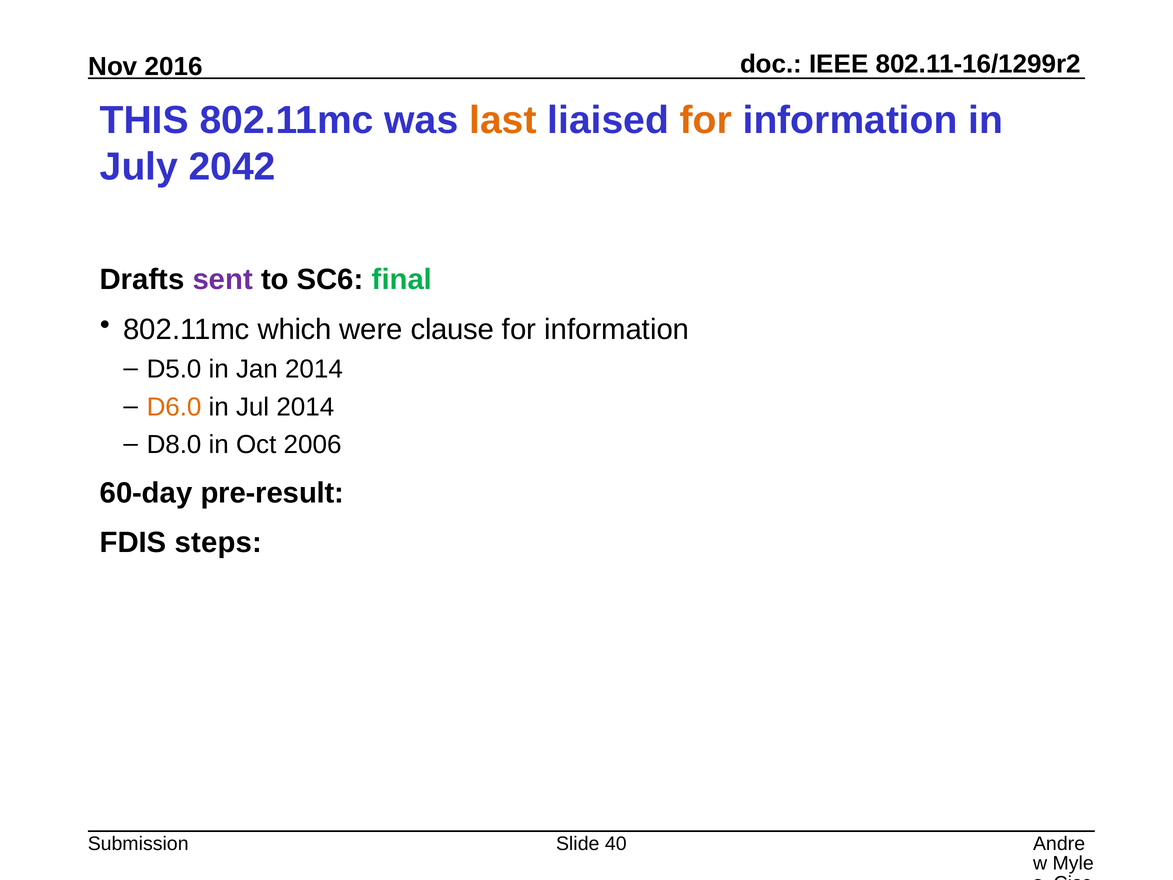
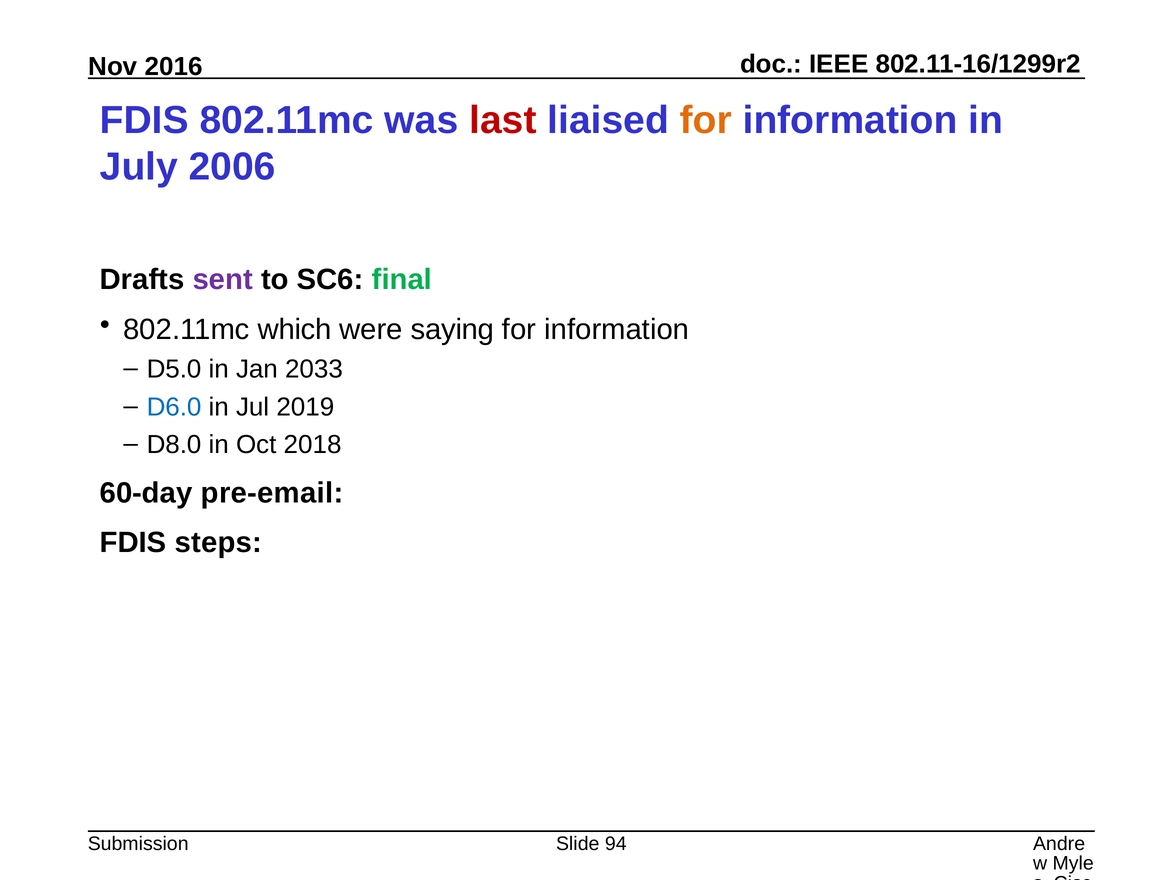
THIS at (144, 120): THIS -> FDIS
last colour: orange -> red
2042: 2042 -> 2006
clause: clause -> saying
Jan 2014: 2014 -> 2033
D6.0 colour: orange -> blue
Jul 2014: 2014 -> 2019
2006: 2006 -> 2018
pre-result: pre-result -> pre-email
40: 40 -> 94
